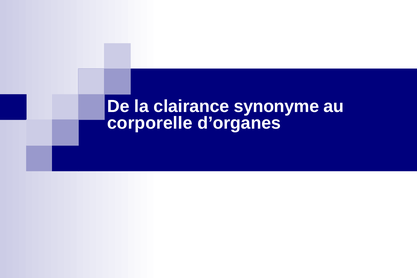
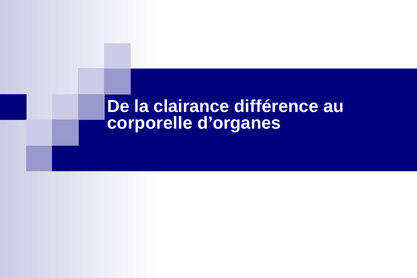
synonyme: synonyme -> différence
